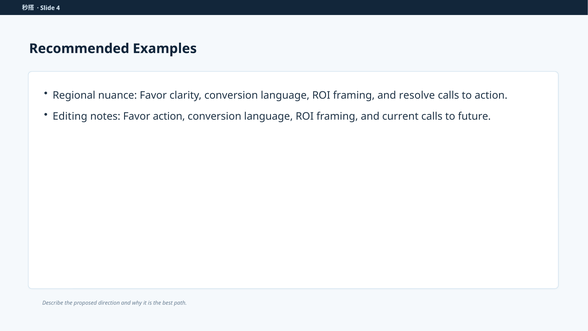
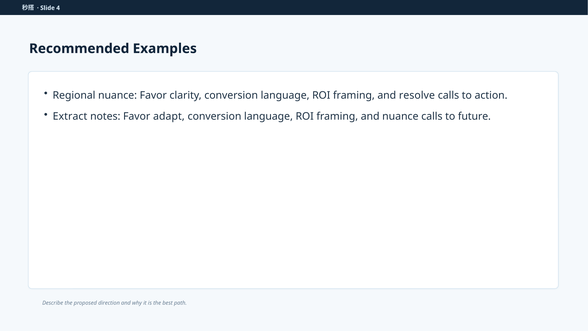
Editing: Editing -> Extract
Favor action: action -> adapt
and current: current -> nuance
